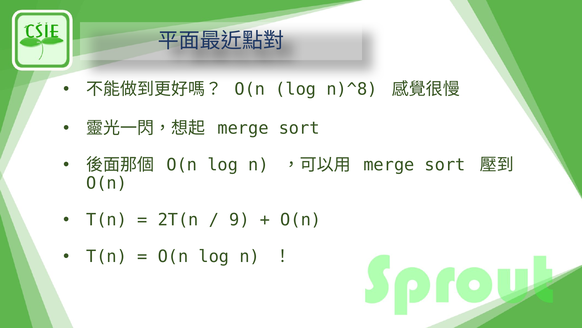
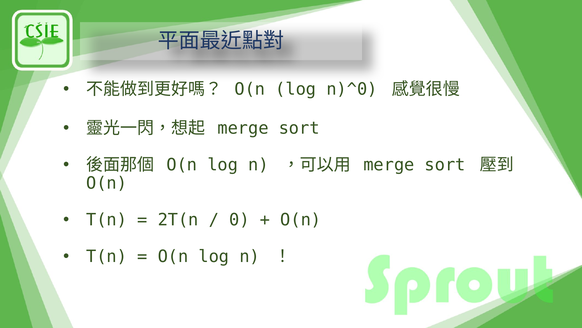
n)^8: n)^8 -> n)^0
9: 9 -> 0
